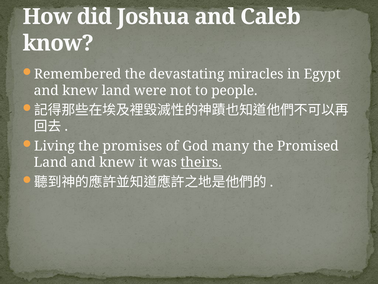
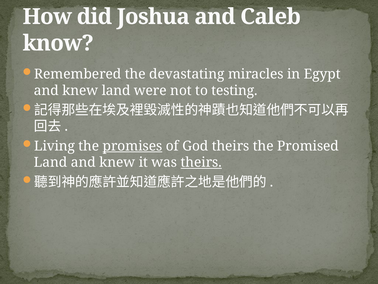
people: people -> testing
promises underline: none -> present
God many: many -> theirs
